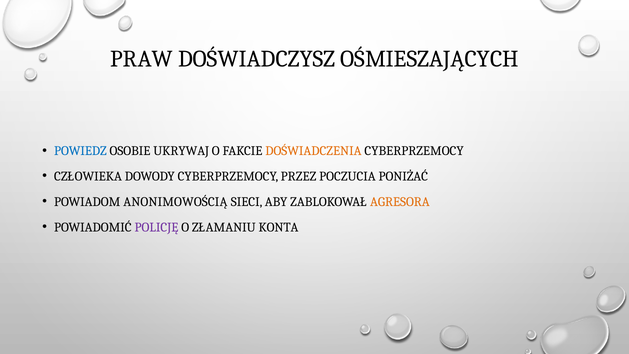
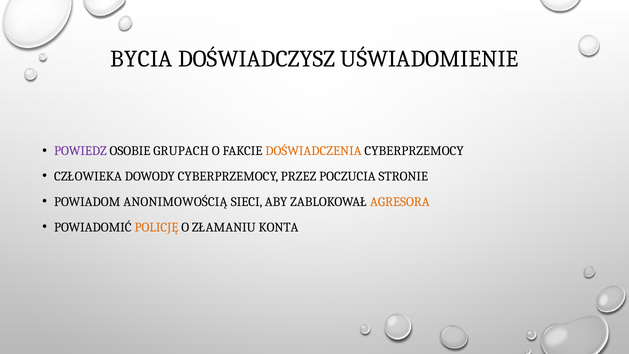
PRAW: PRAW -> BYCIA
OŚMIESZAJĄCYCH: OŚMIESZAJĄCYCH -> UŚWIADOMIENIE
POWIEDZ colour: blue -> purple
UKRYWAJ: UKRYWAJ -> GRUPACH
PONIŻAĆ: PONIŻAĆ -> STRONIE
POLICJĘ colour: purple -> orange
